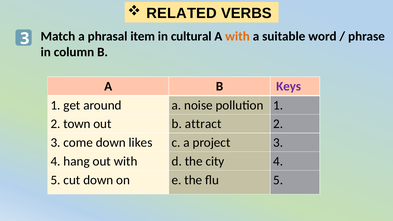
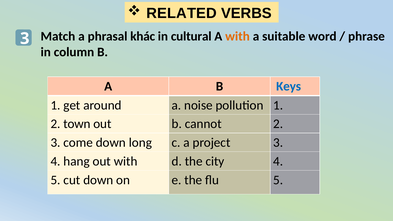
item: item -> khác
Keys colour: purple -> blue
attract: attract -> cannot
likes: likes -> long
